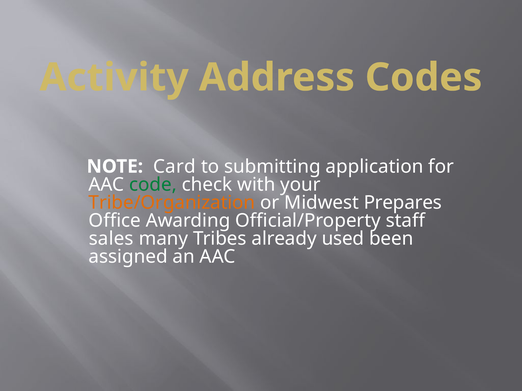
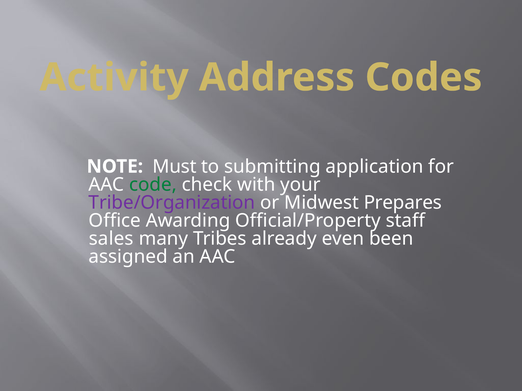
Card: Card -> Must
Tribe/Organization colour: orange -> purple
used: used -> even
